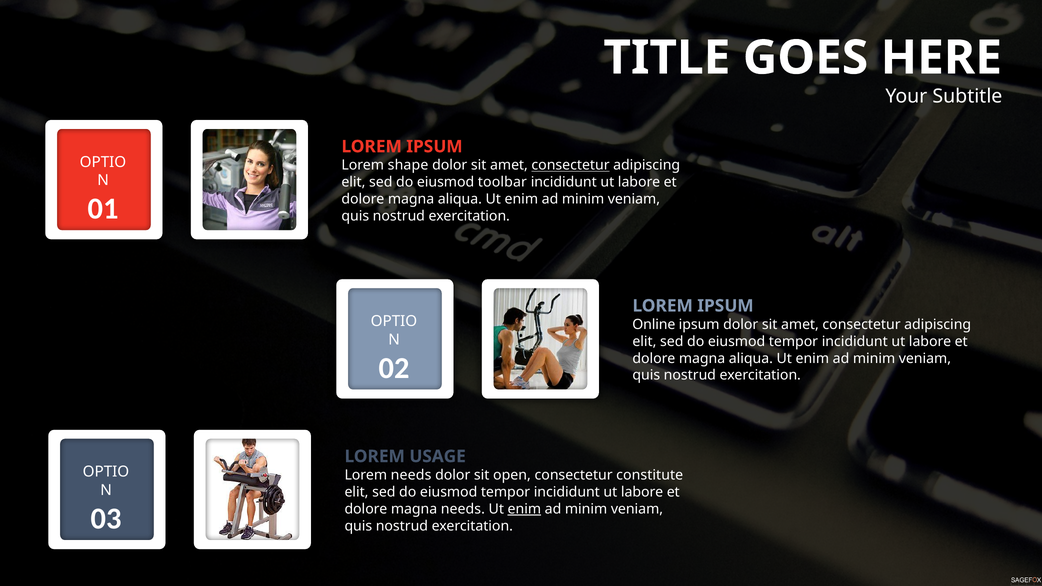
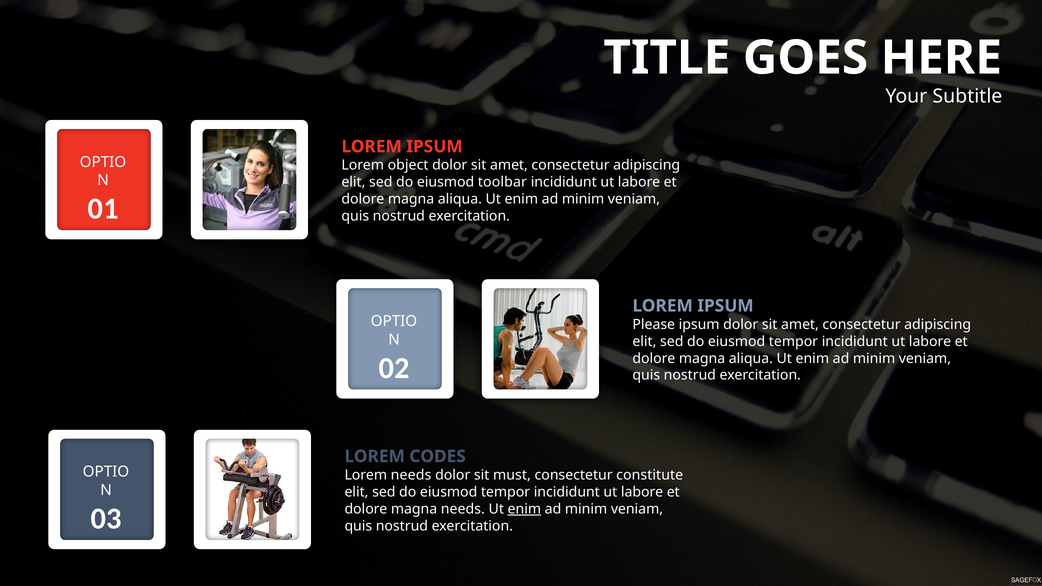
shape: shape -> object
consectetur at (571, 165) underline: present -> none
Online: Online -> Please
USAGE: USAGE -> CODES
open: open -> must
